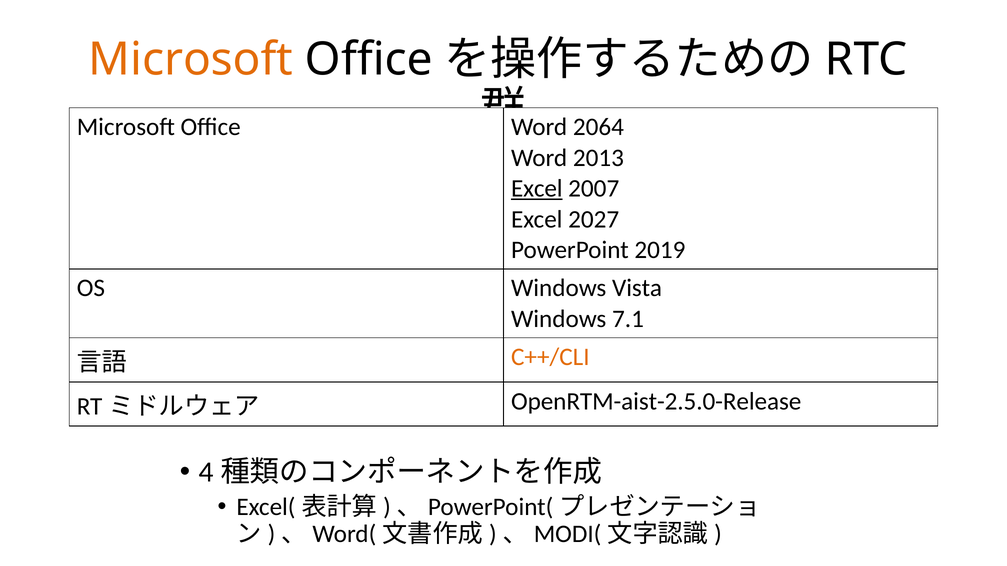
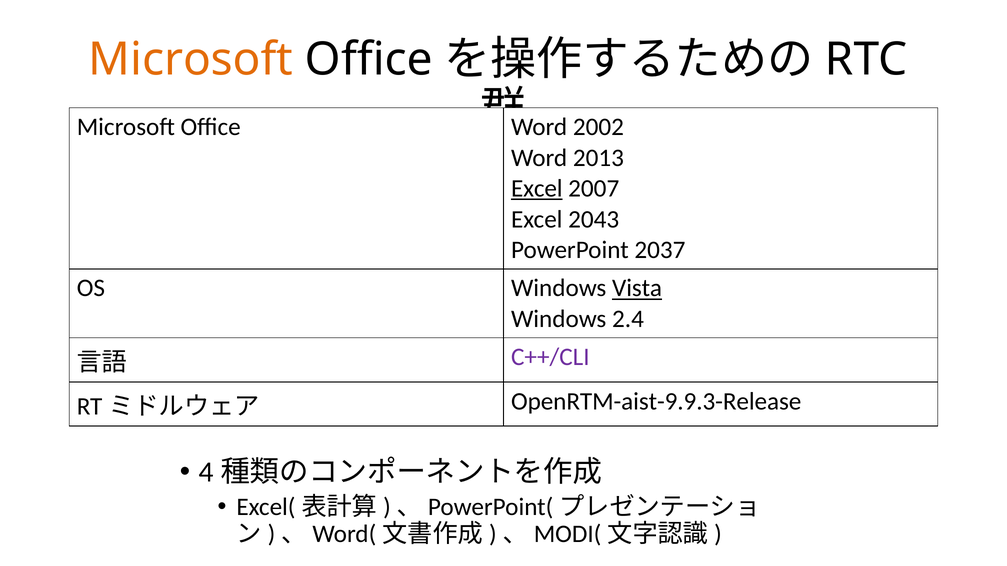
2064: 2064 -> 2002
2027: 2027 -> 2043
2019: 2019 -> 2037
Vista underline: none -> present
7.1: 7.1 -> 2.4
C++/CLI colour: orange -> purple
OpenRTM-aist-2.5.0-Release: OpenRTM-aist-2.5.0-Release -> OpenRTM-aist-9.9.3-Release
